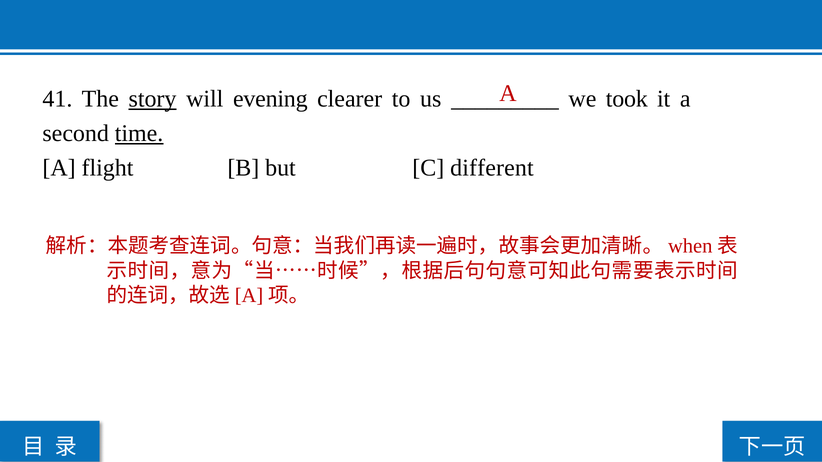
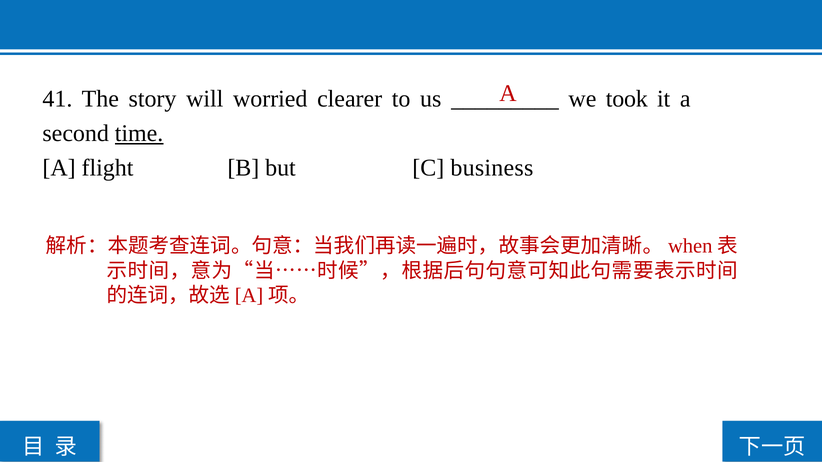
story underline: present -> none
evening: evening -> worried
different: different -> business
